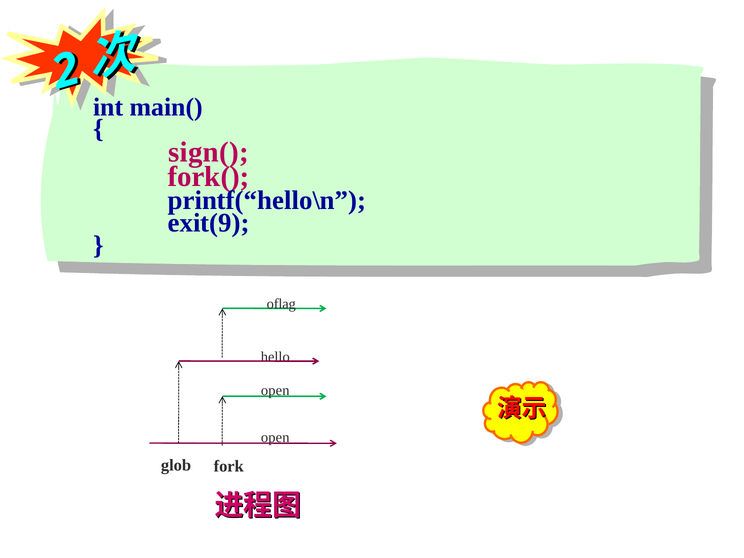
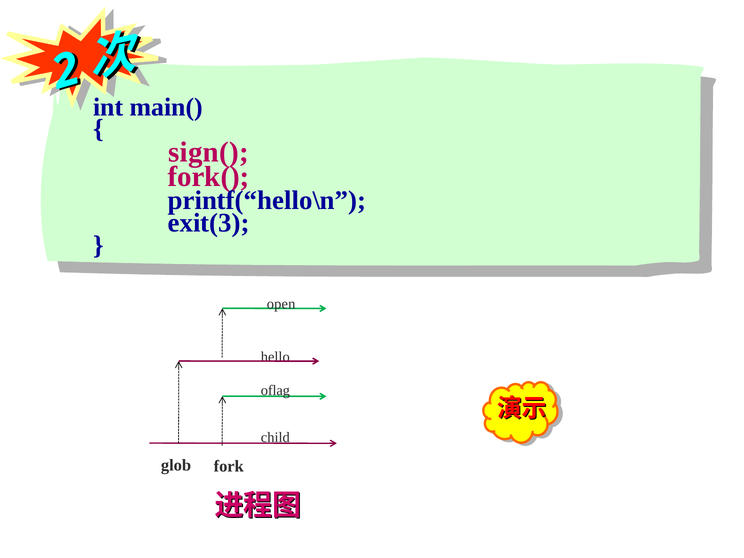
exit(9: exit(9 -> exit(3
oflag: oflag -> open
open at (275, 390): open -> oflag
open at (275, 437): open -> child
